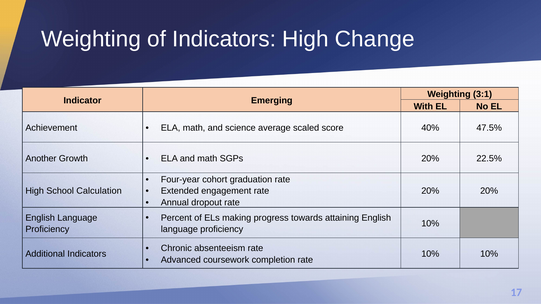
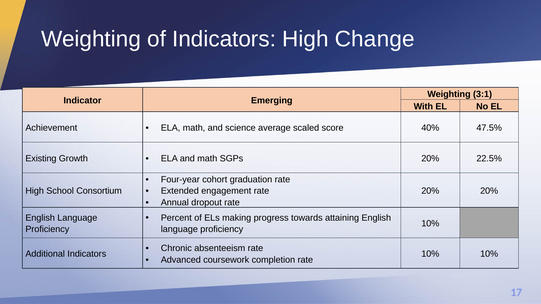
Another: Another -> Existing
Calculation: Calculation -> Consortium
